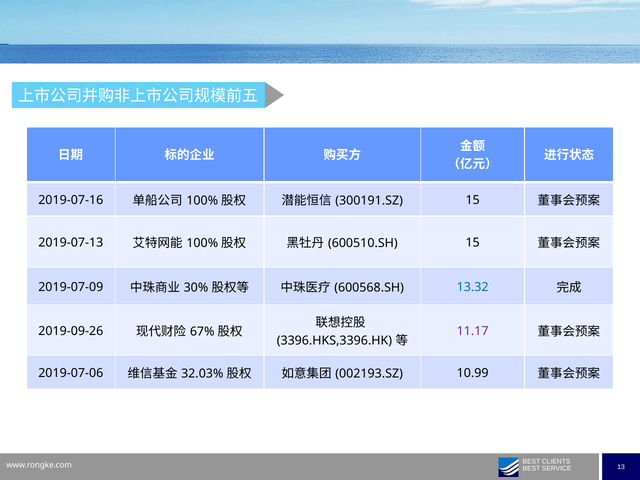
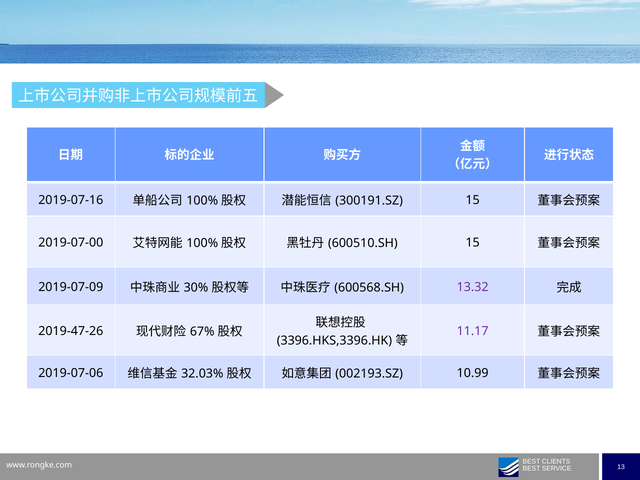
2019-07-13: 2019-07-13 -> 2019-07-00
13.32 colour: blue -> purple
2019-09-26: 2019-09-26 -> 2019-47-26
